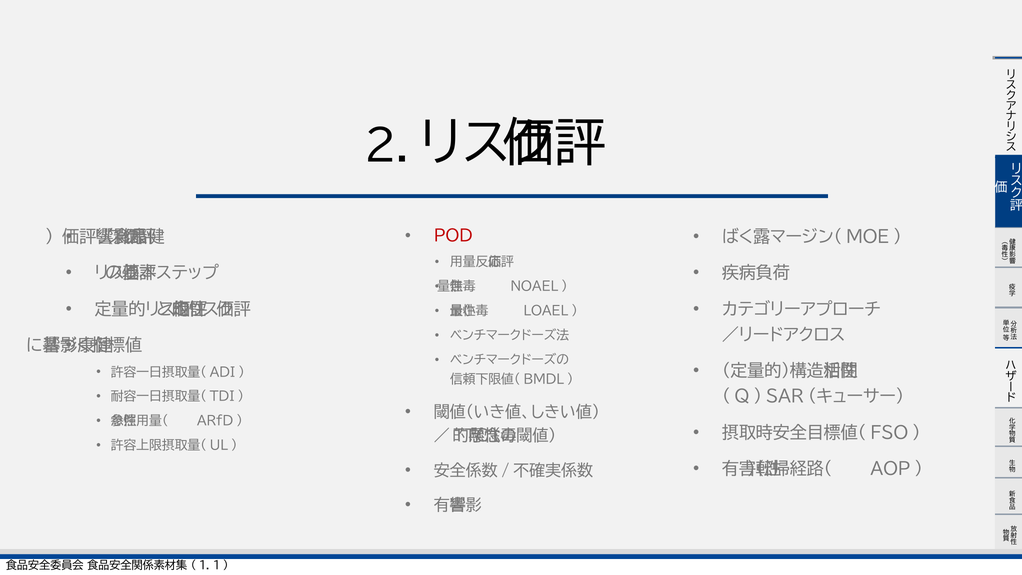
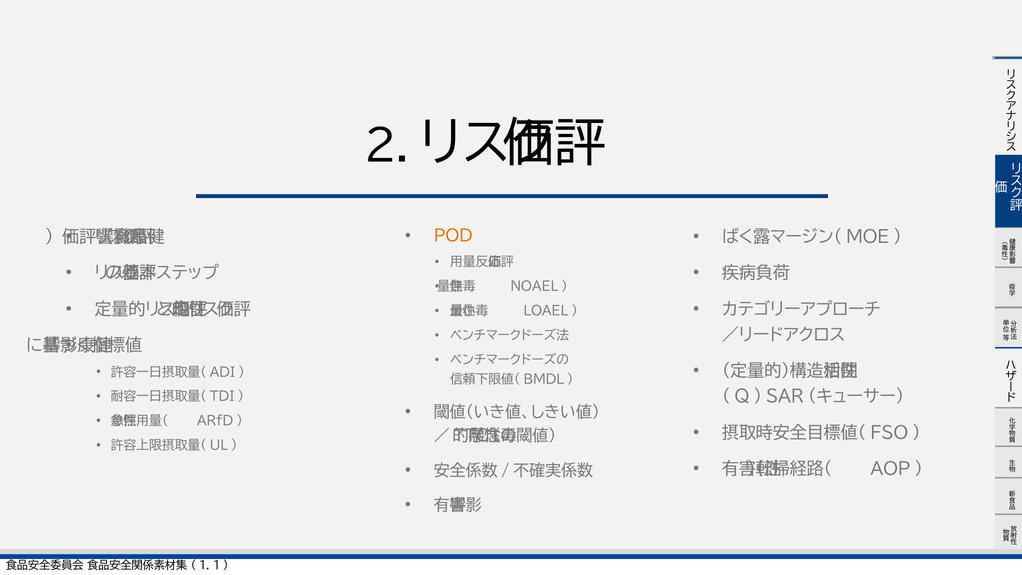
POD colour: red -> orange
